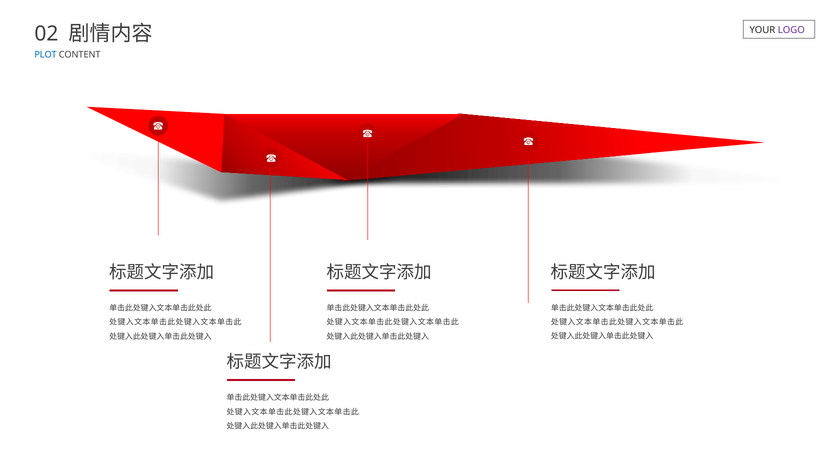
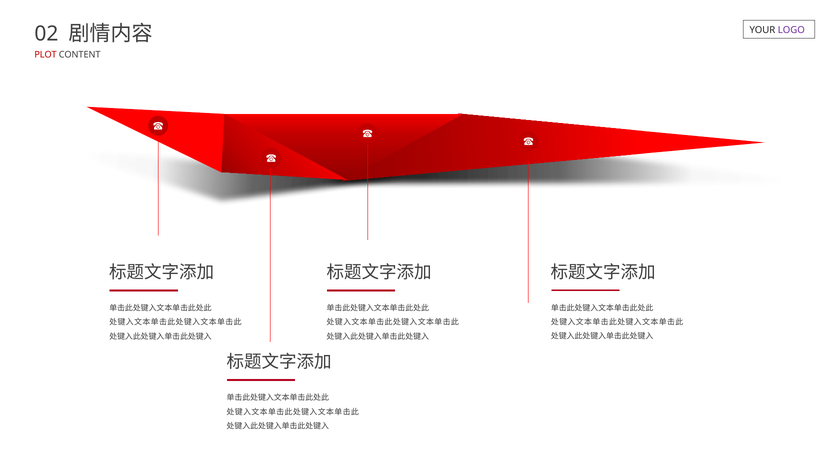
PLOT colour: blue -> red
